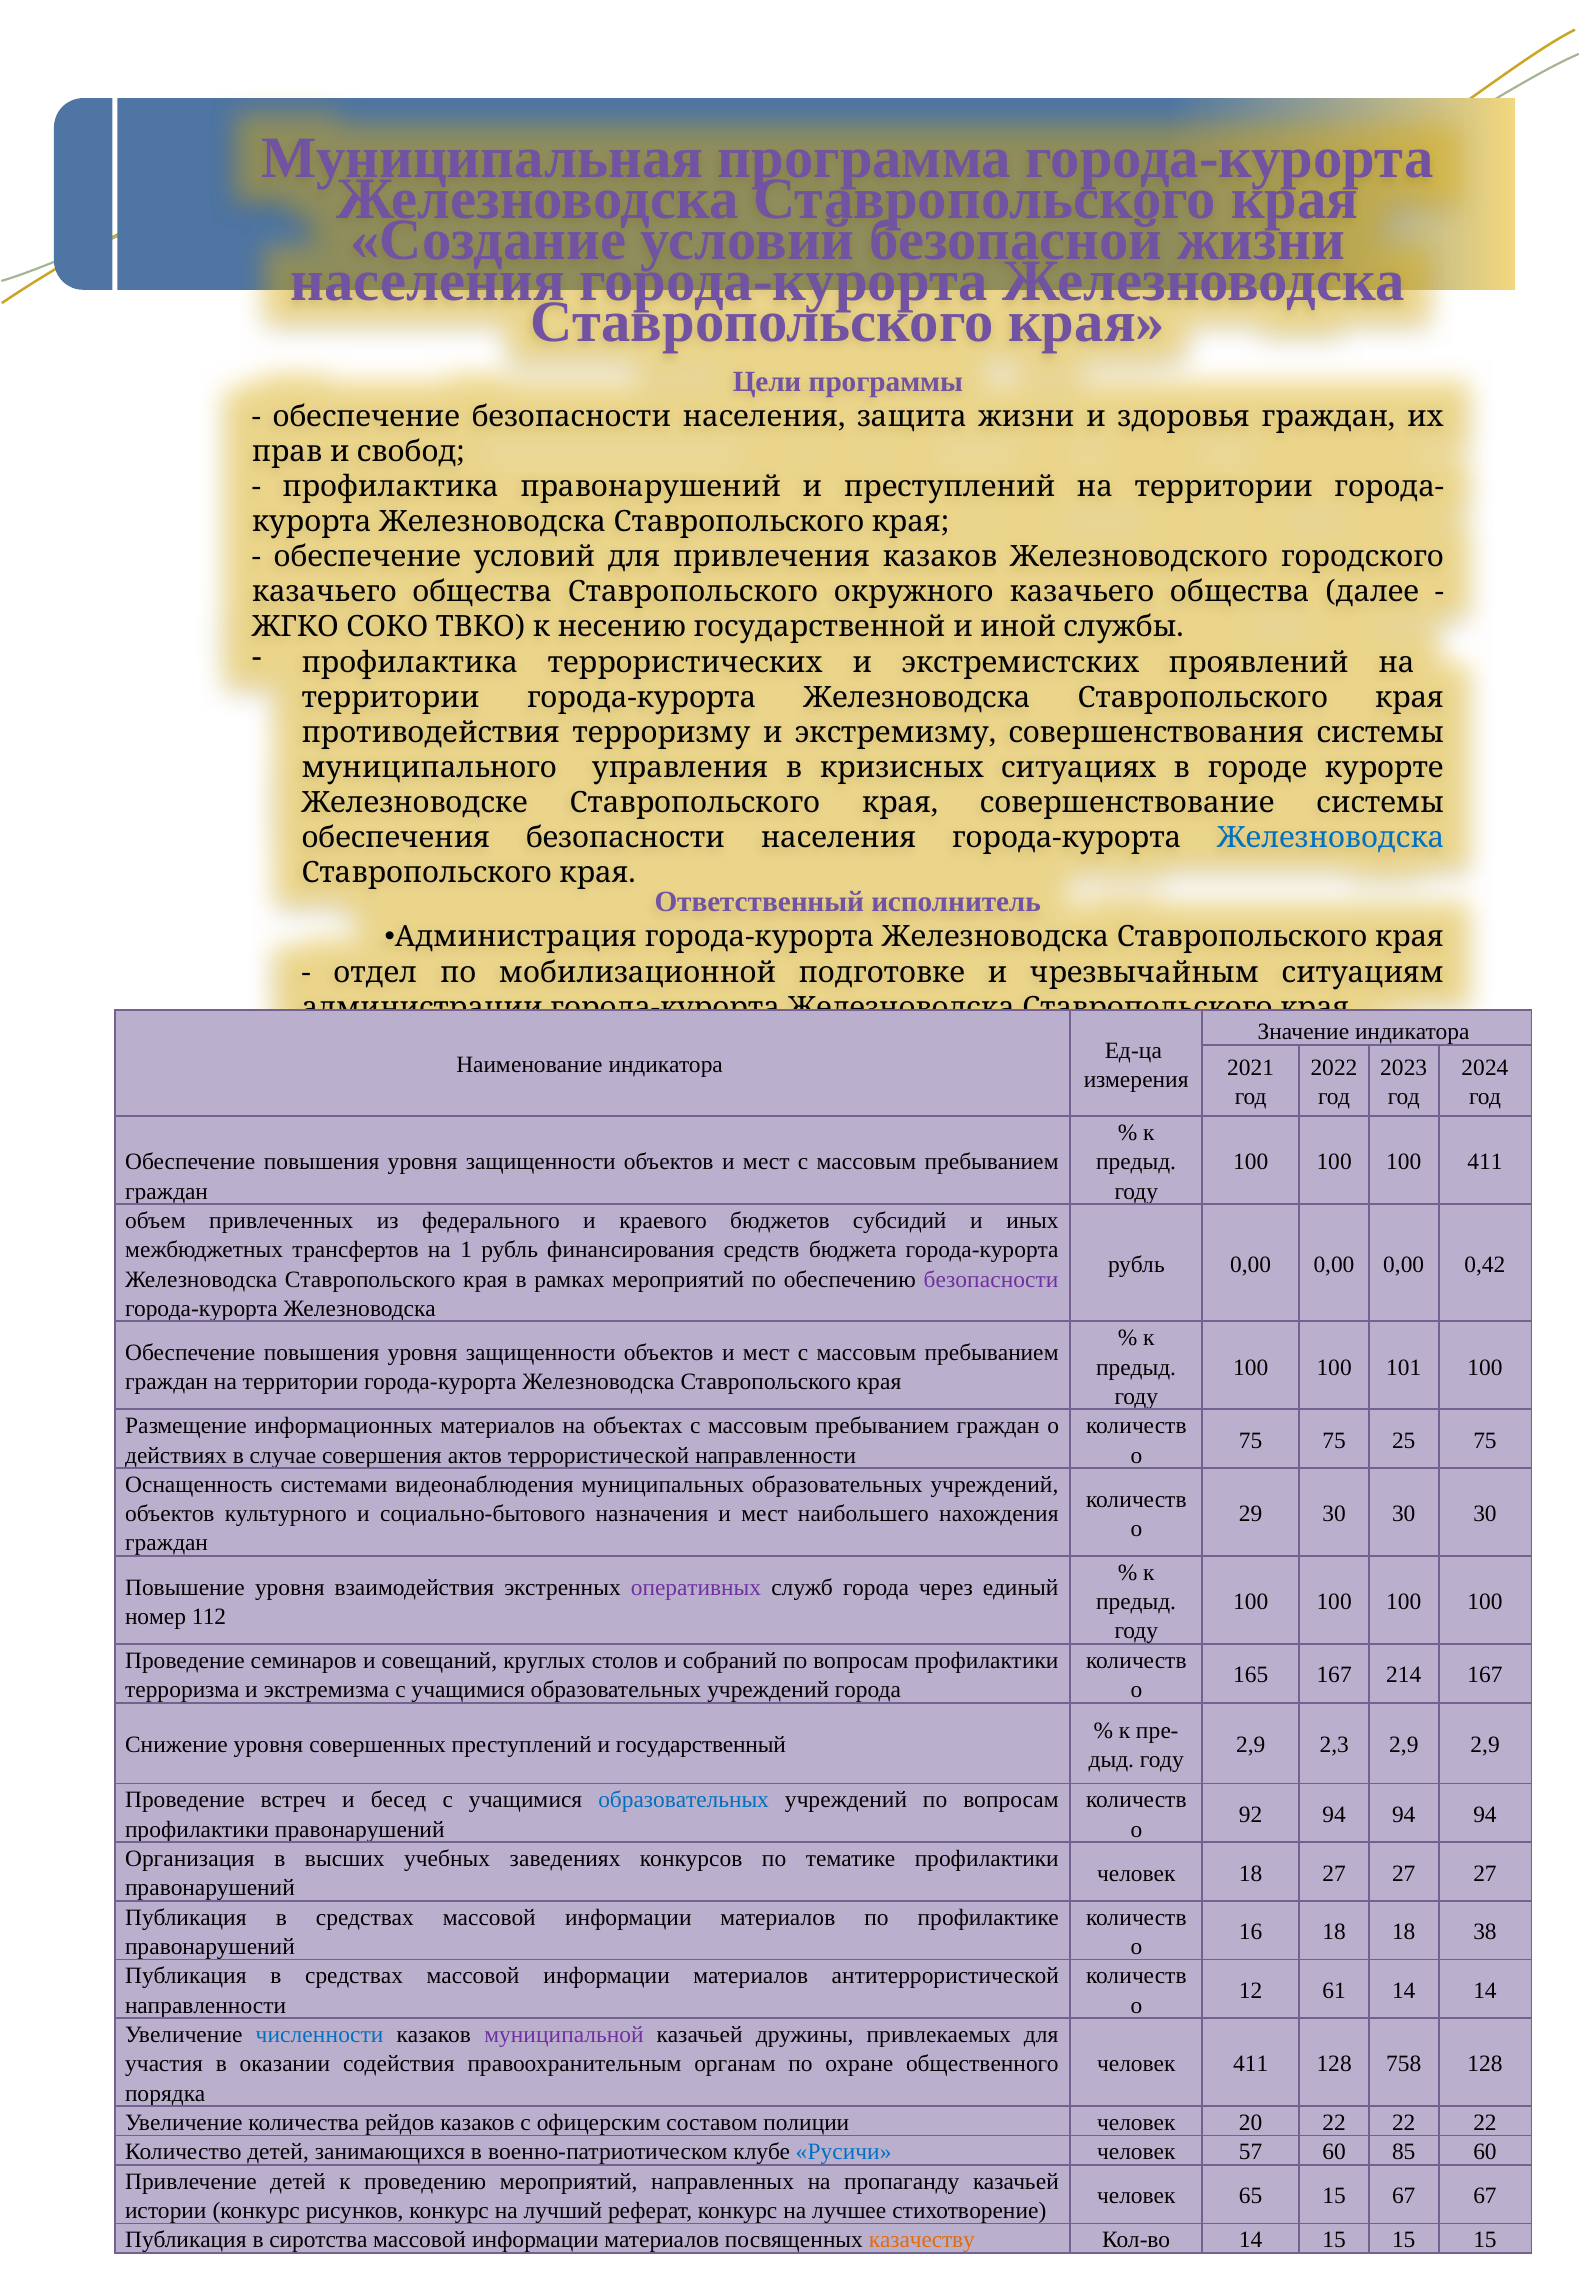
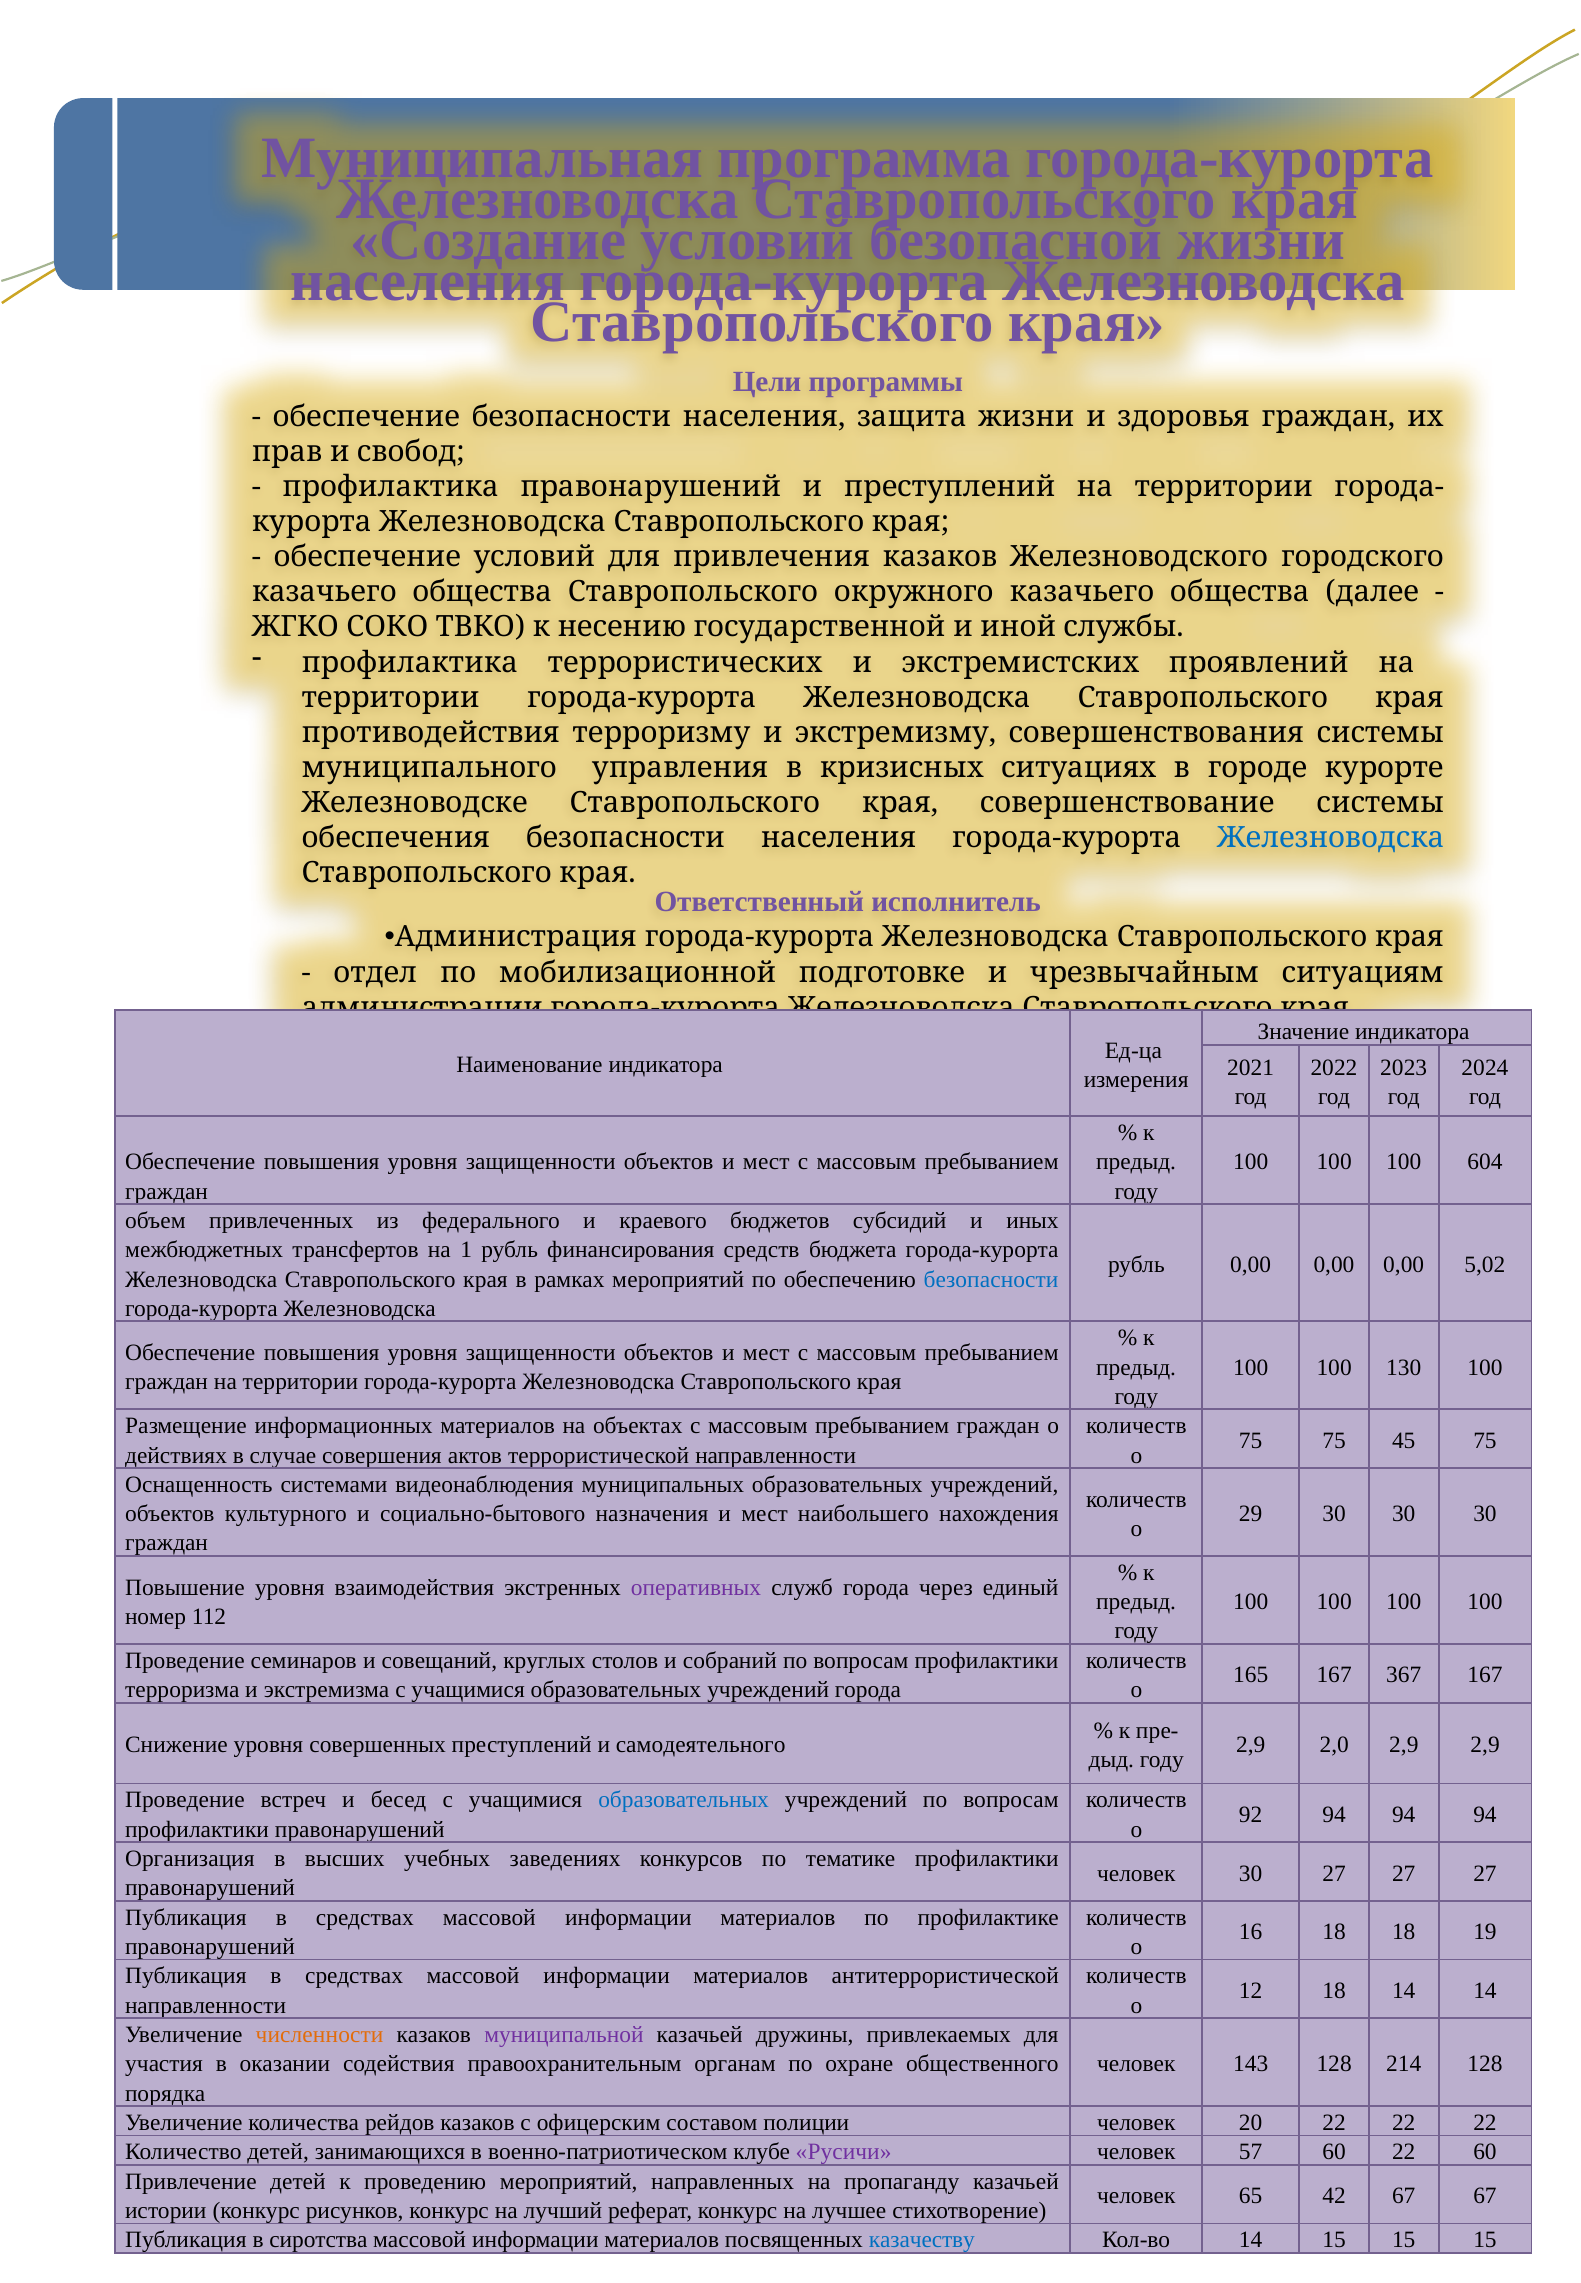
100 411: 411 -> 604
0,42: 0,42 -> 5,02
безопасности at (991, 1280) colour: purple -> blue
101: 101 -> 130
25: 25 -> 45
214: 214 -> 367
государственный: государственный -> самодеятельного
2,3: 2,3 -> 2,0
человек 18: 18 -> 30
38: 38 -> 19
12 61: 61 -> 18
численности colour: blue -> orange
человек 411: 411 -> 143
758: 758 -> 214
Русичи colour: blue -> purple
60 85: 85 -> 22
65 15: 15 -> 42
казачеству colour: orange -> blue
